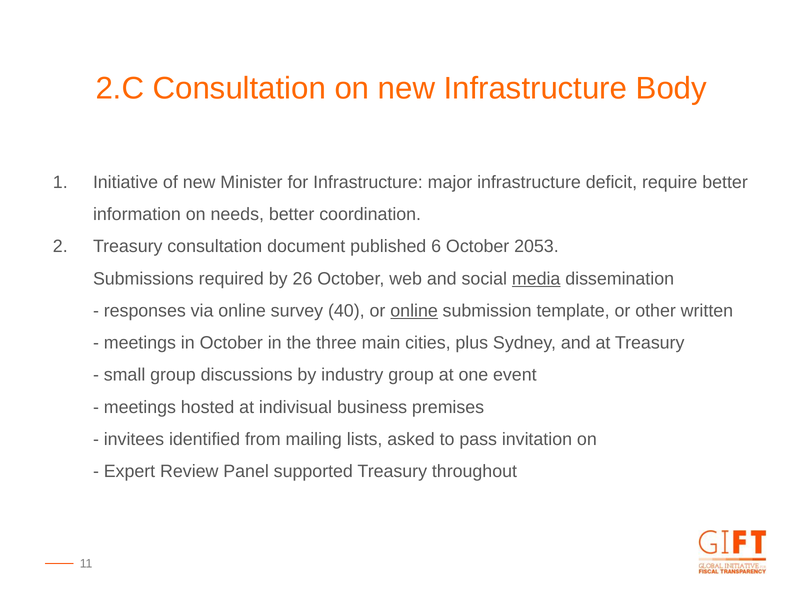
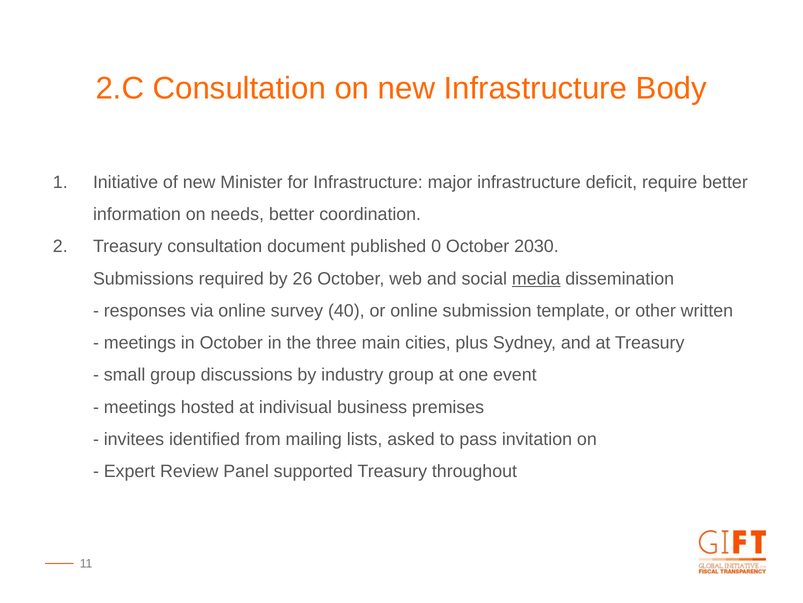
6: 6 -> 0
2053: 2053 -> 2030
online at (414, 310) underline: present -> none
